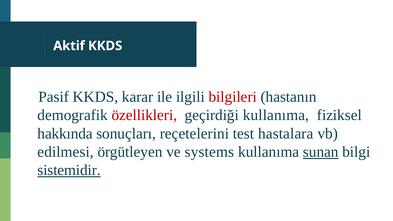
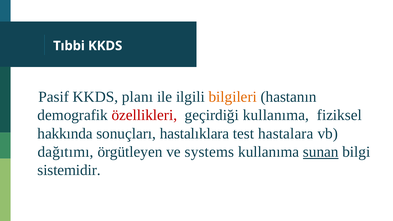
Aktif: Aktif -> Tıbbi
karar: karar -> planı
bilgileri colour: red -> orange
reçetelerini: reçetelerini -> hastalıklara
edilmesi: edilmesi -> dağıtımı
sistemidir underline: present -> none
